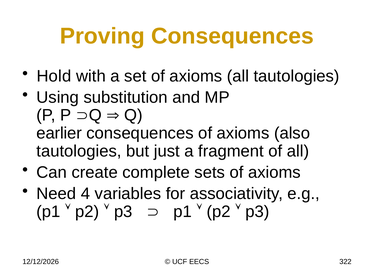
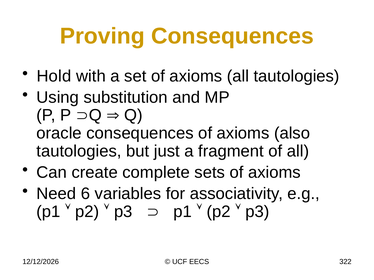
earlier: earlier -> oracle
4: 4 -> 6
